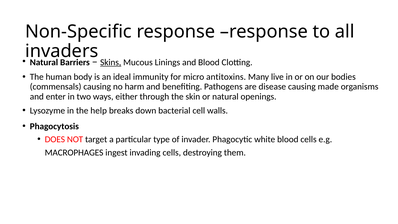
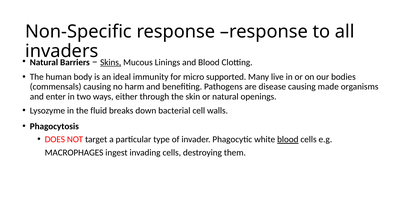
antitoxins: antitoxins -> supported
help: help -> fluid
blood at (288, 139) underline: none -> present
